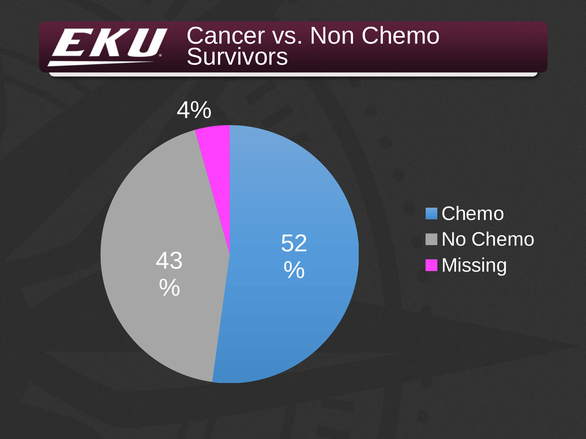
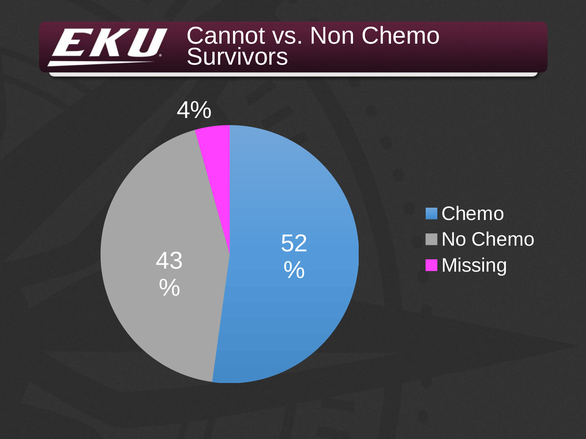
Cancer: Cancer -> Cannot
